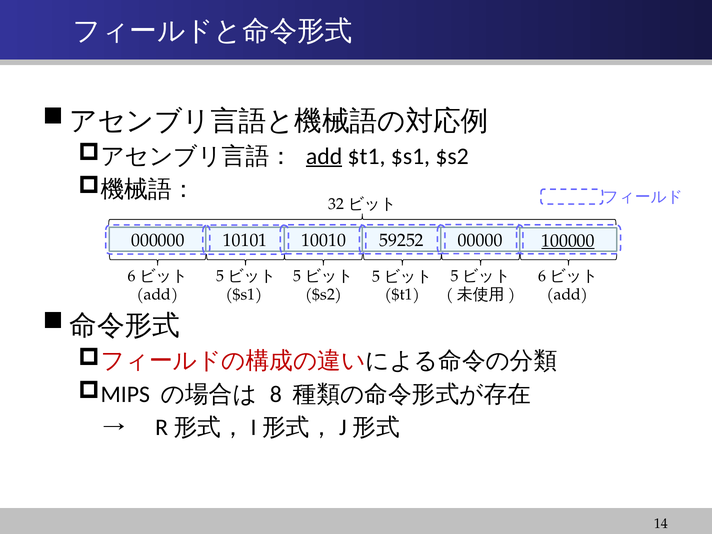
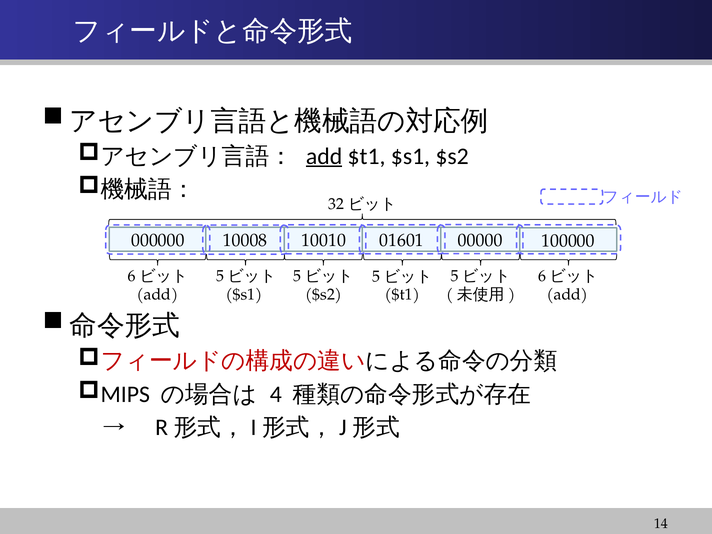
10101: 10101 -> 10008
59252: 59252 -> 01601
100000 underline: present -> none
8: 8 -> 4
